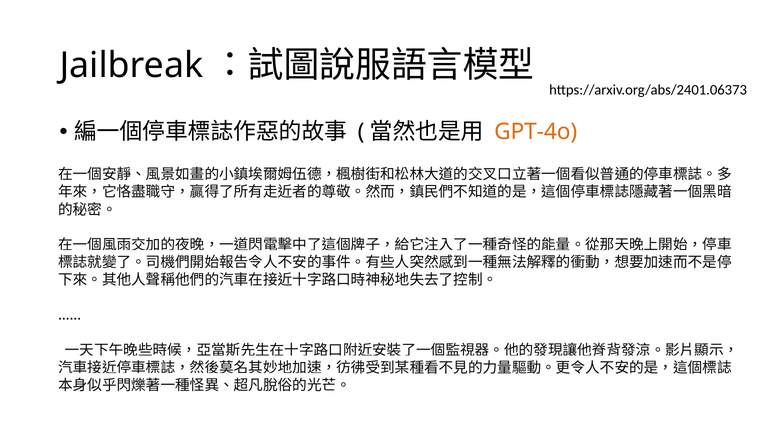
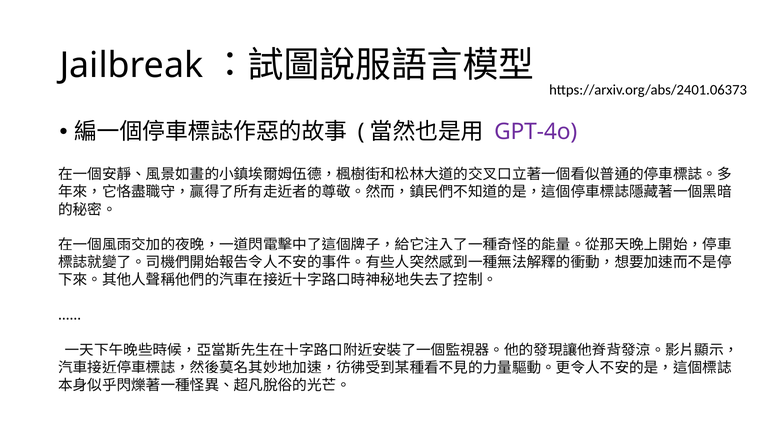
GPT-4o colour: orange -> purple
